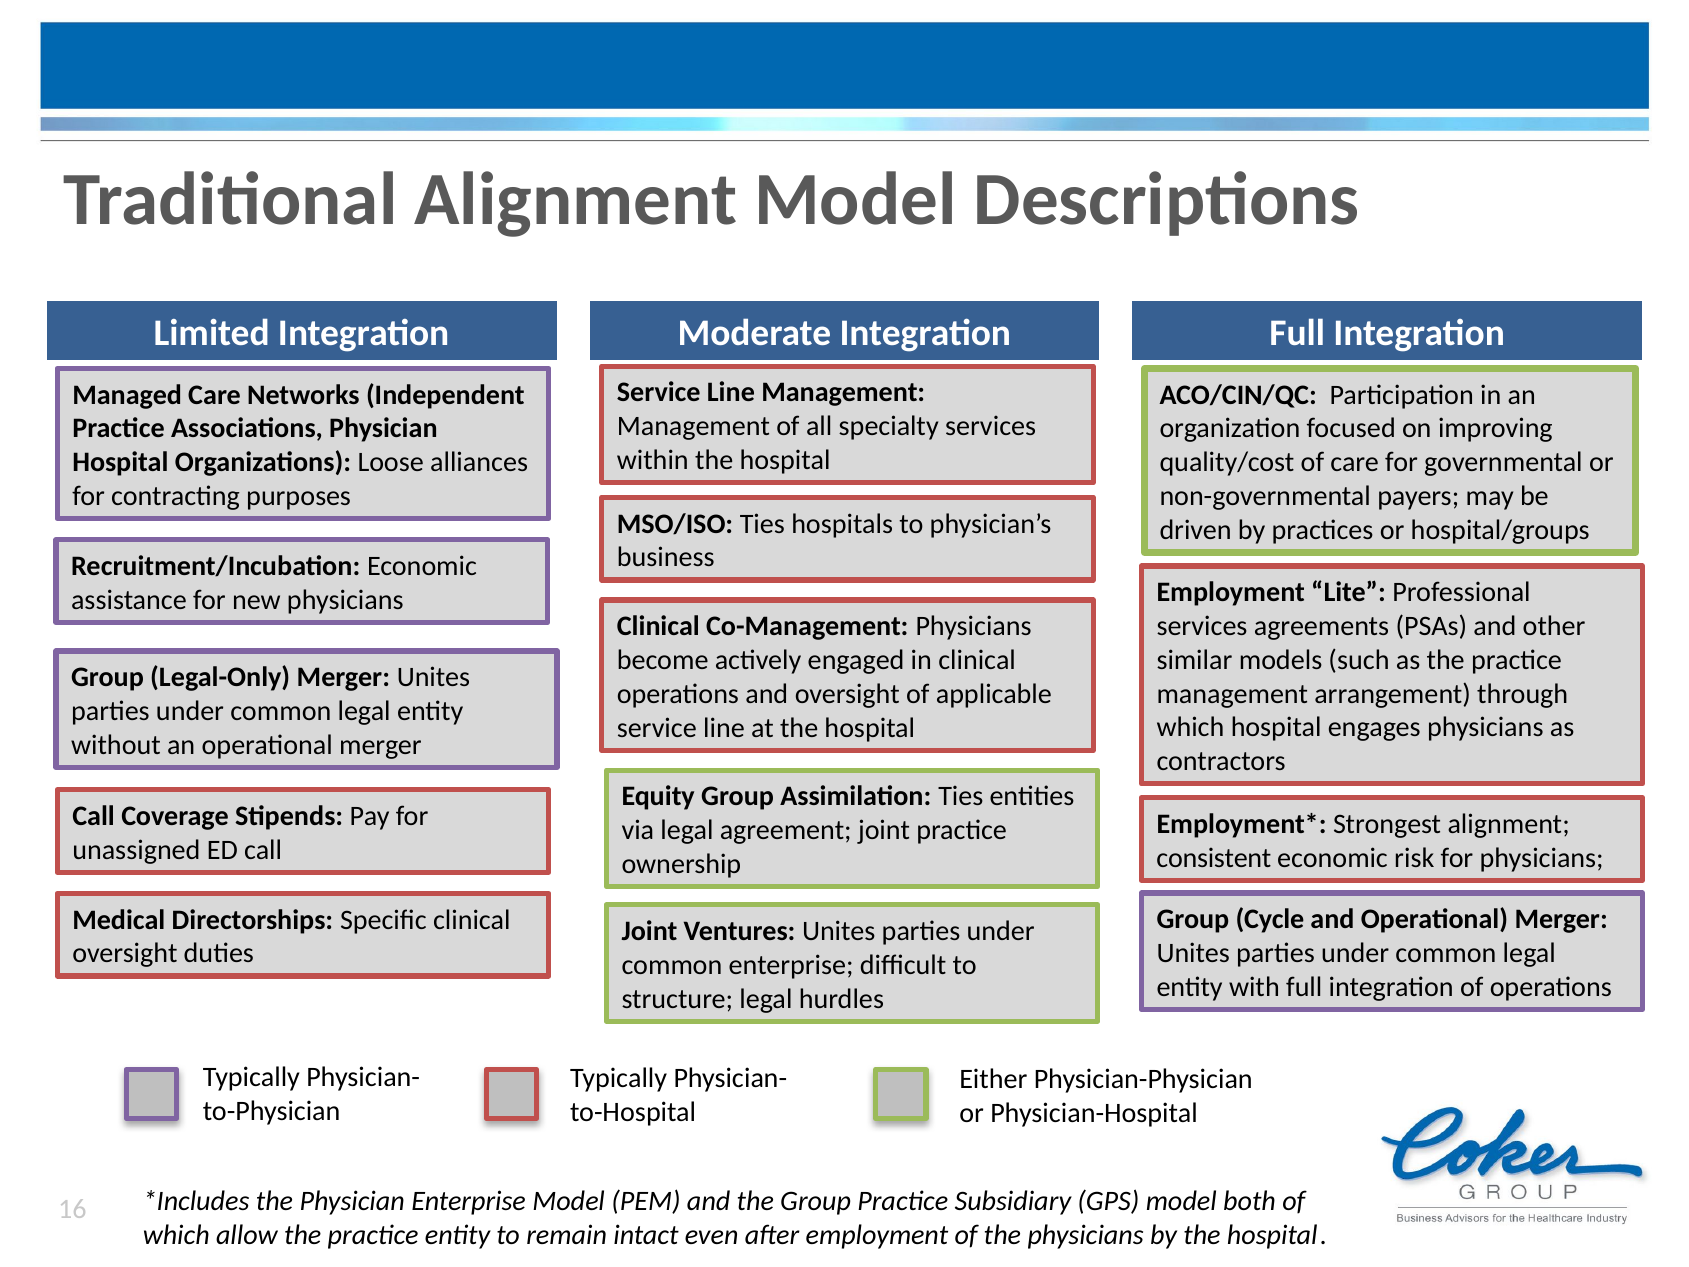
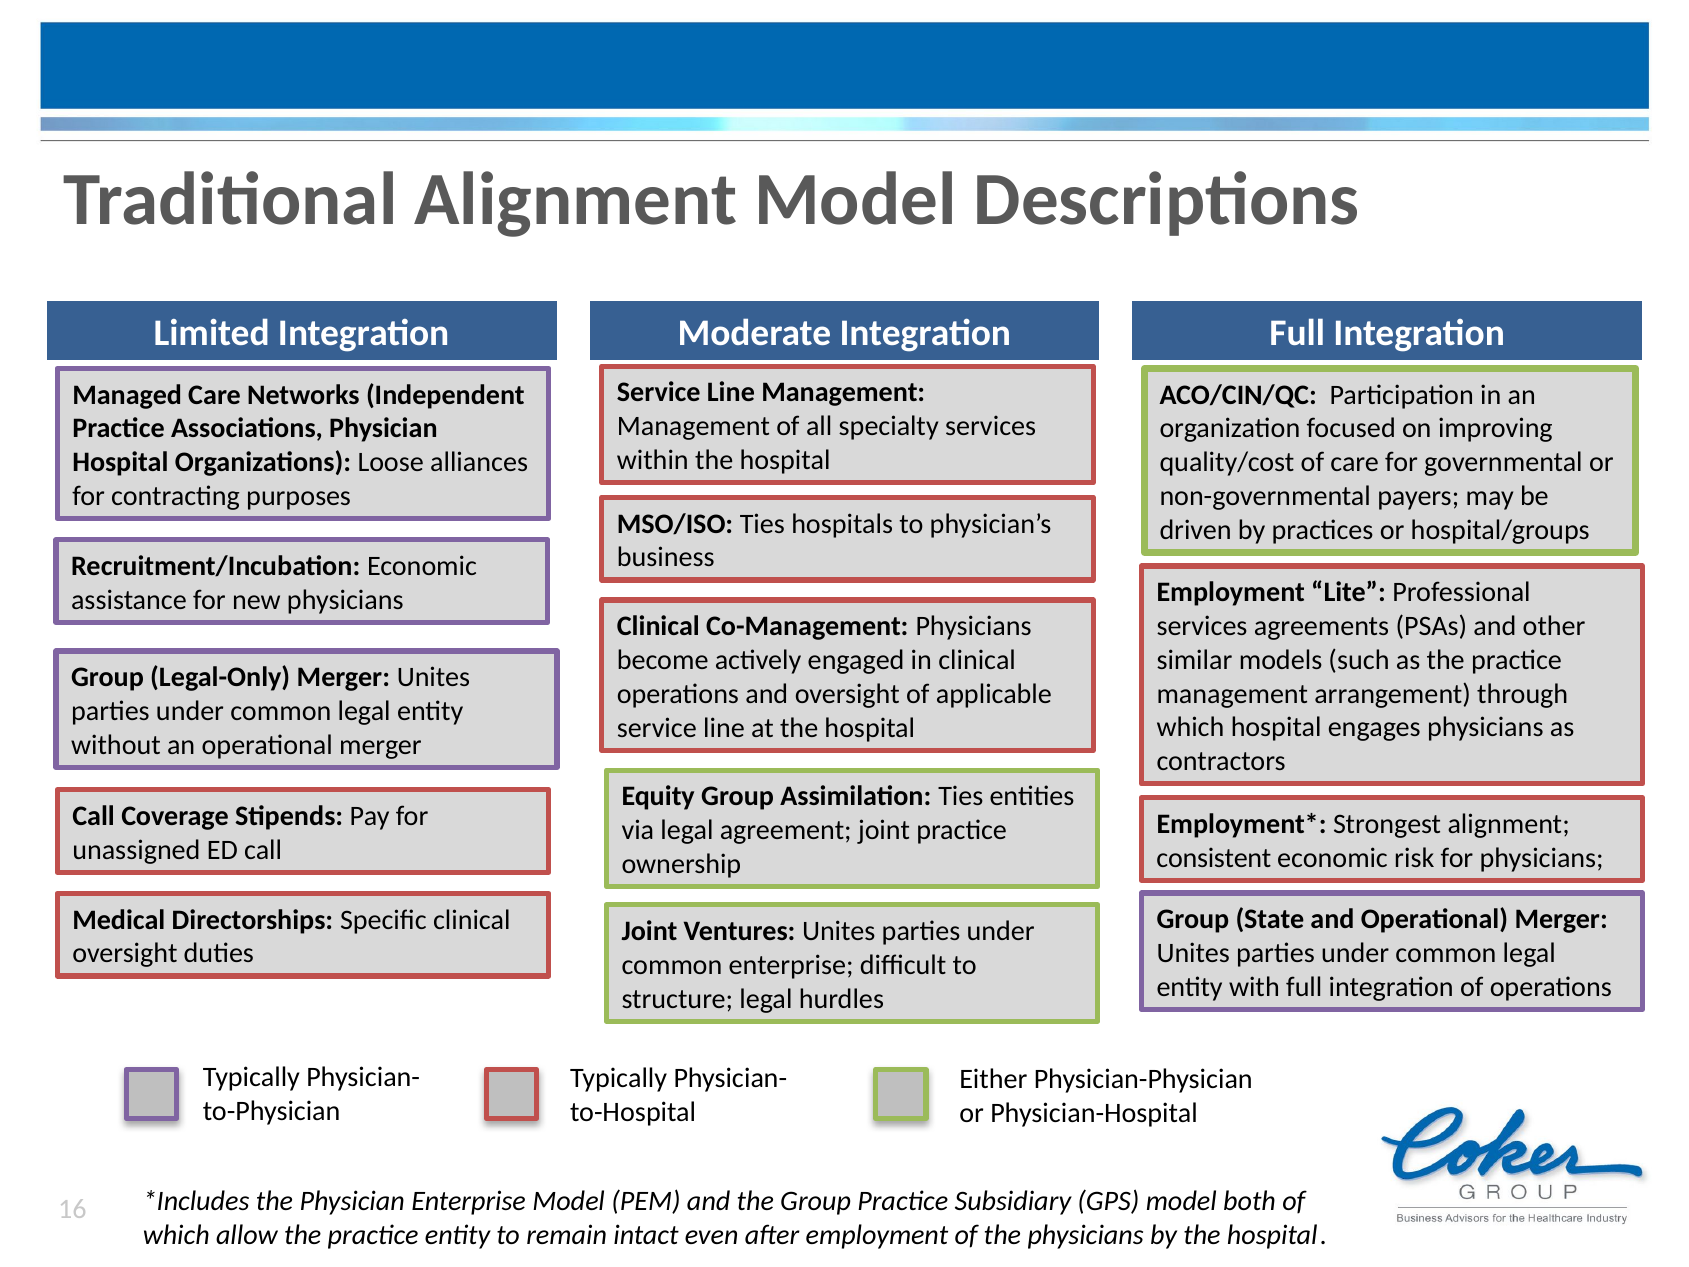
Cycle: Cycle -> State
